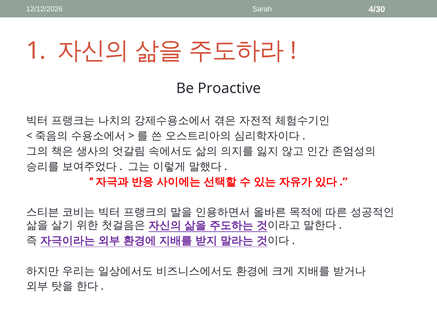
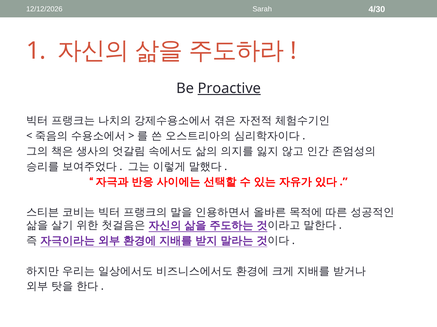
Proactive underline: none -> present
